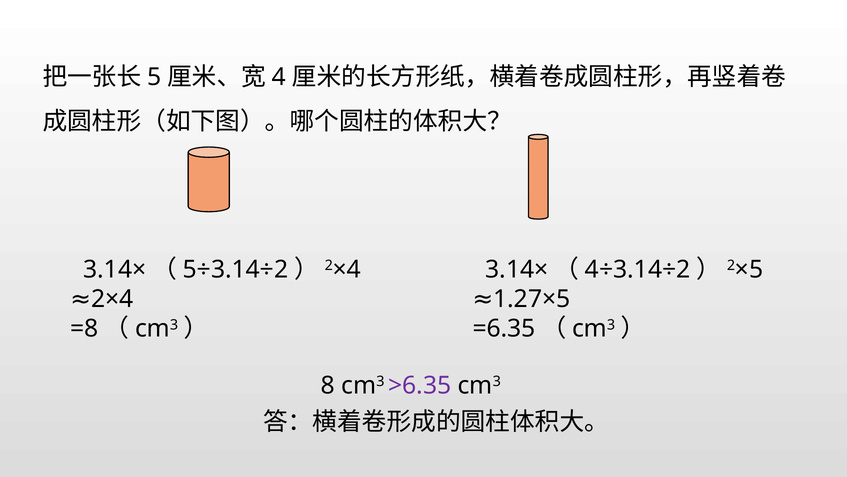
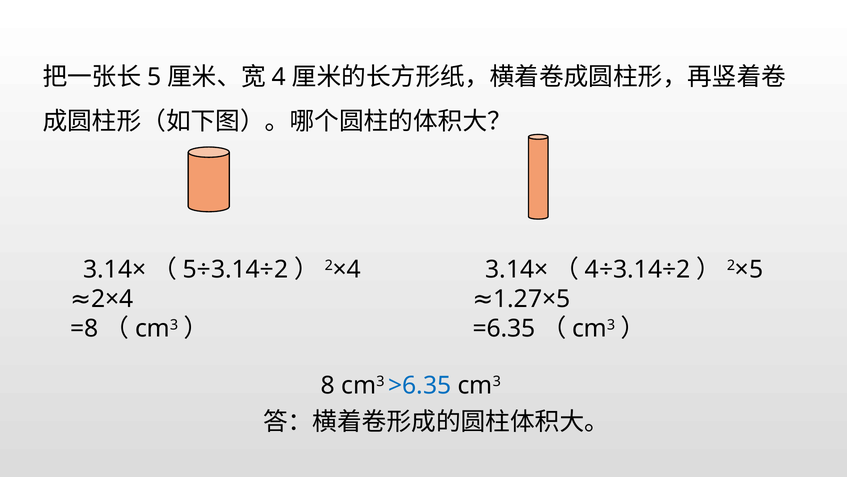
>6.35 colour: purple -> blue
